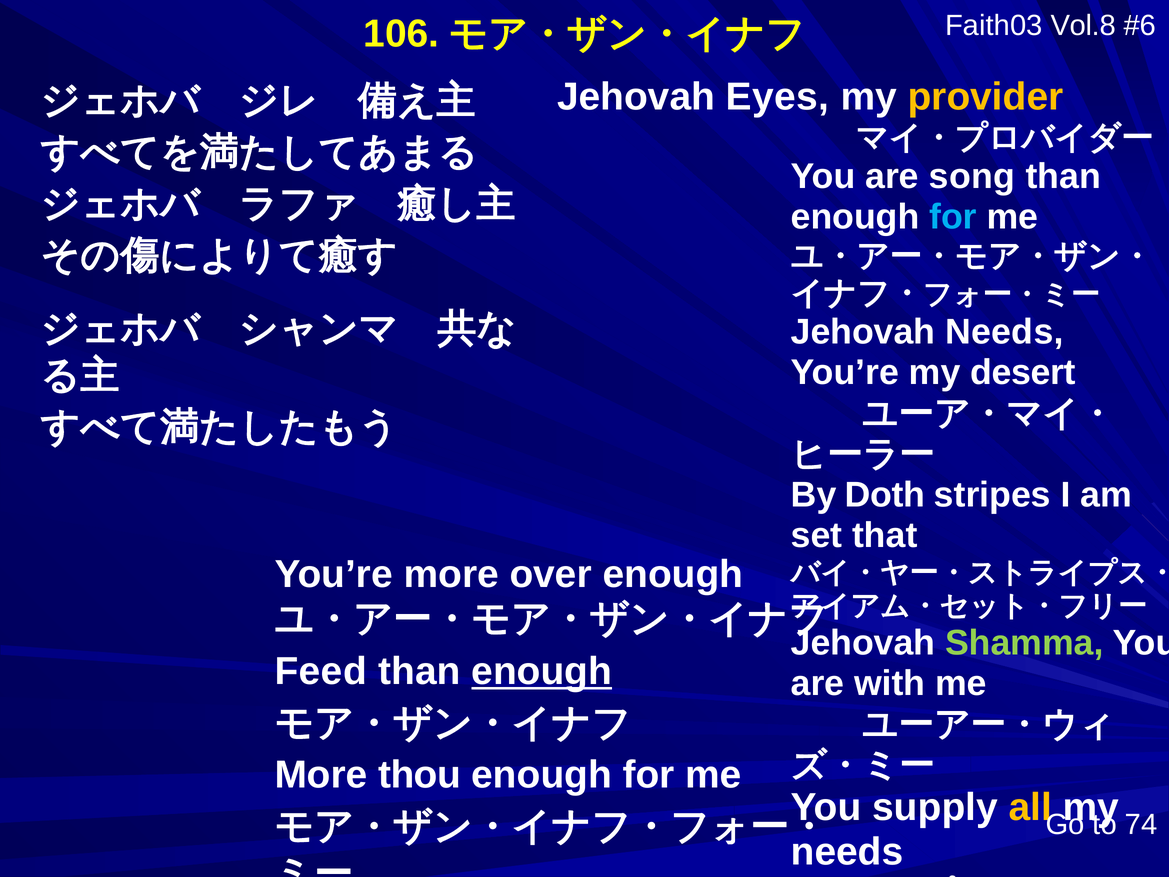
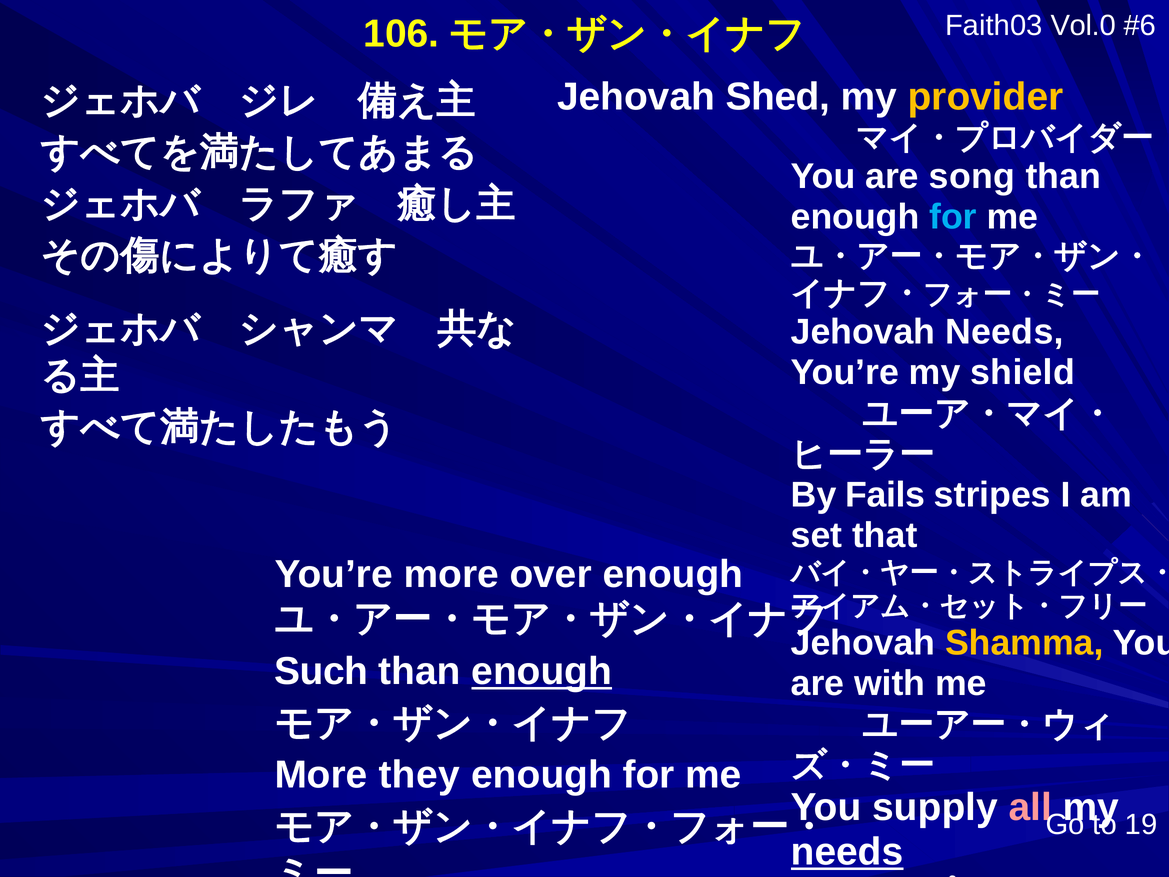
Vol.8: Vol.8 -> Vol.0
Eyes: Eyes -> Shed
desert: desert -> shield
Doth: Doth -> Fails
Shamma colour: light green -> yellow
Feed: Feed -> Such
thou: thou -> they
all colour: yellow -> pink
74: 74 -> 19
needs at (847, 852) underline: none -> present
